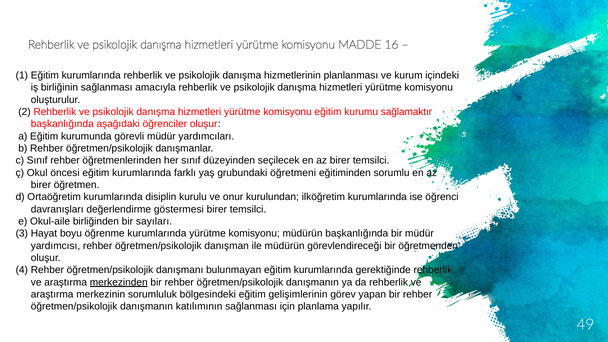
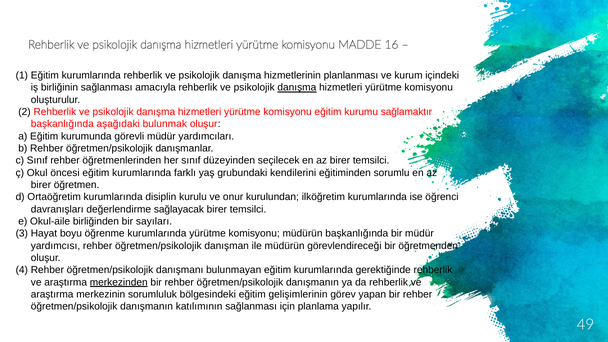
danışma at (297, 88) underline: none -> present
öğrenciler: öğrenciler -> bulunmak
öğretmeni: öğretmeni -> kendilerini
göstermesi: göstermesi -> sağlayacak
